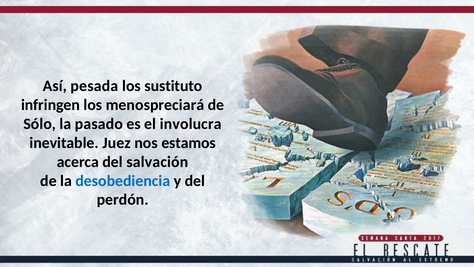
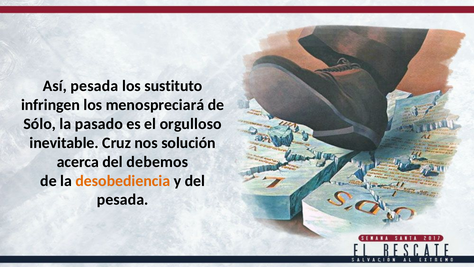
involucra: involucra -> orgulloso
Juez: Juez -> Cruz
estamos: estamos -> solución
salvación: salvación -> debemos
desobediencia colour: blue -> orange
perdón at (123, 200): perdón -> pesada
